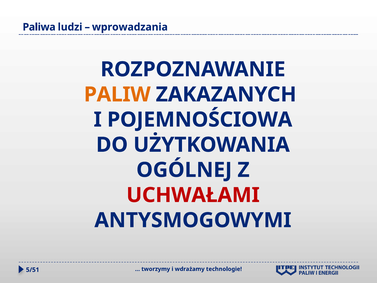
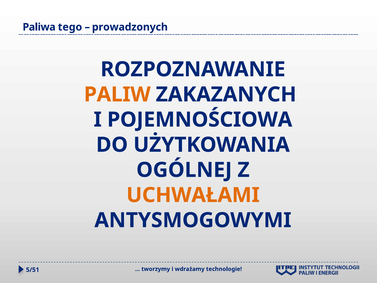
ludzi: ludzi -> tego
wprowadzania: wprowadzania -> prowadzonych
UCHWAŁAMI colour: red -> orange
